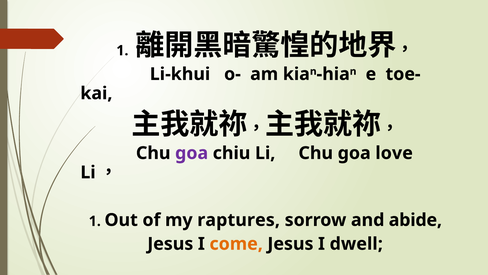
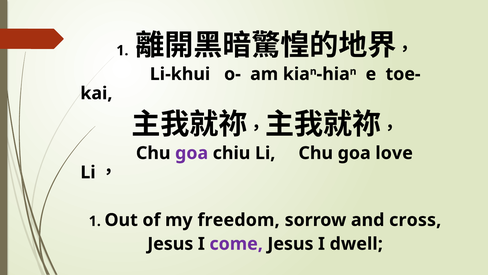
raptures: raptures -> freedom
abide: abide -> cross
come colour: orange -> purple
